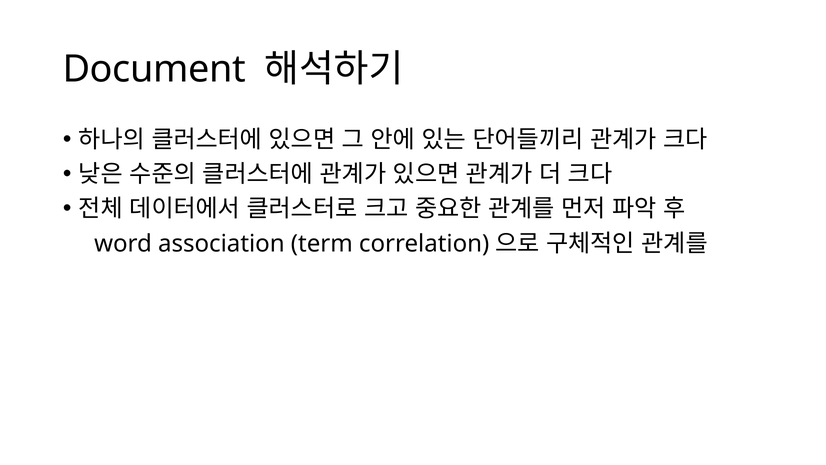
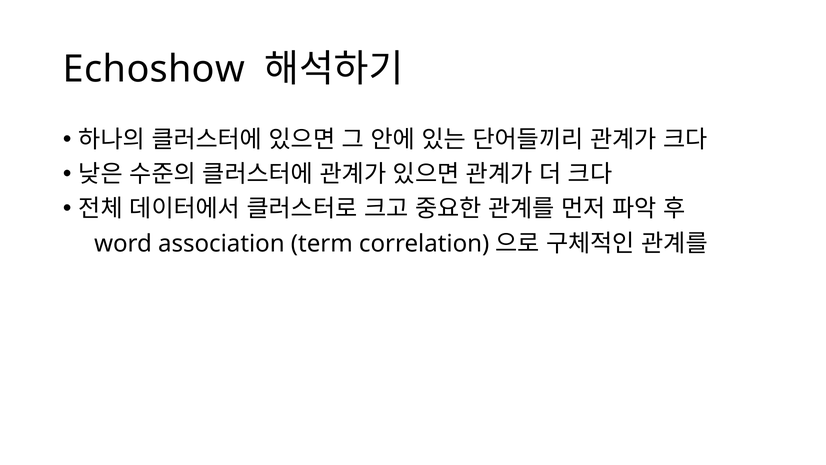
Document: Document -> Echoshow
